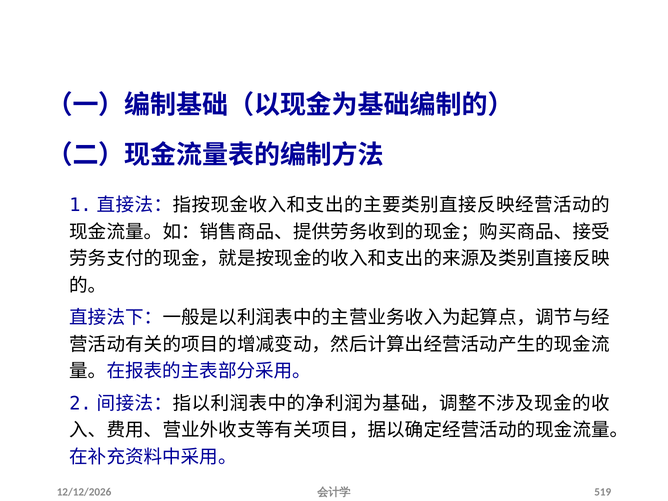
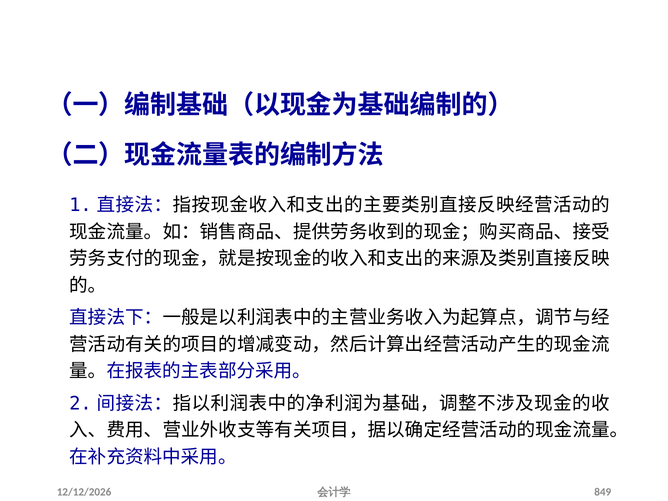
519: 519 -> 849
